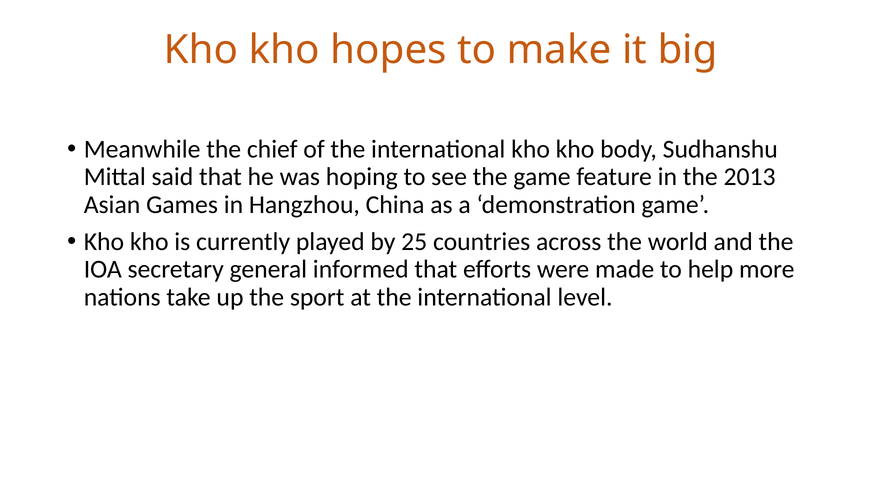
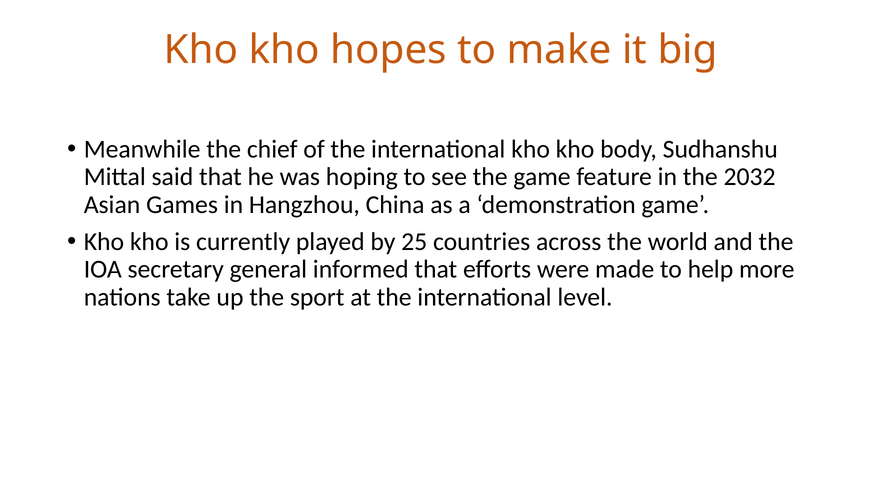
2013: 2013 -> 2032
